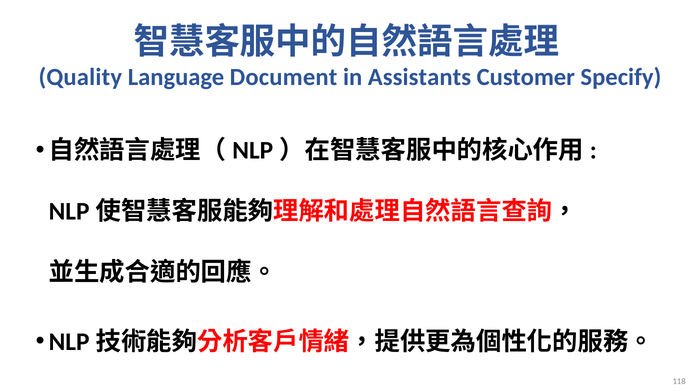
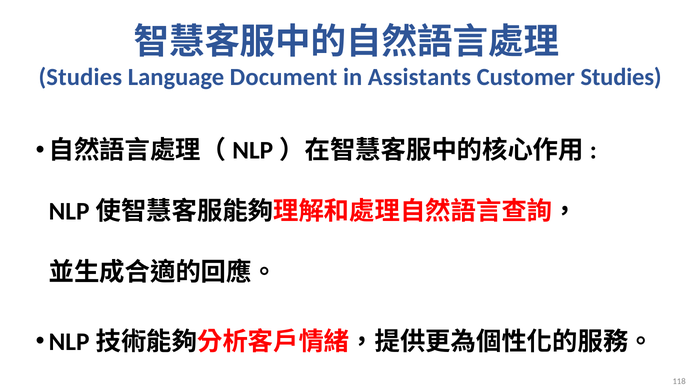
Quality at (80, 77): Quality -> Studies
Customer Specify: Specify -> Studies
